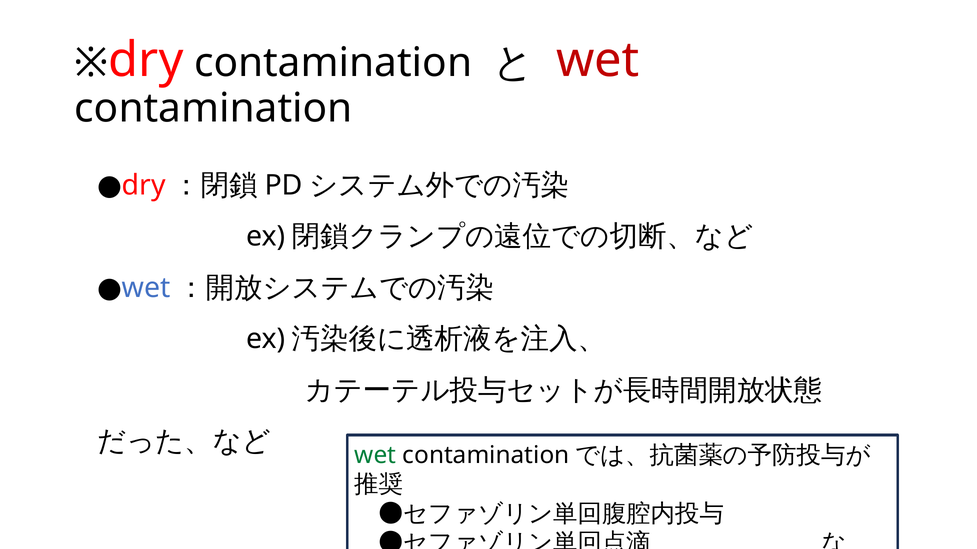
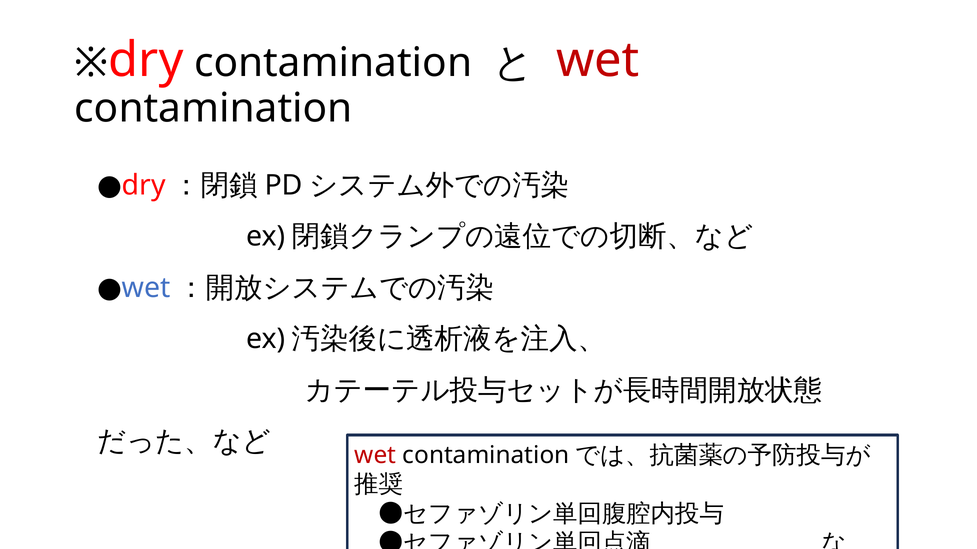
wet at (375, 455) colour: green -> red
